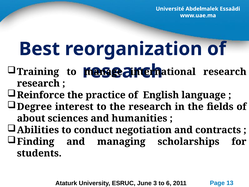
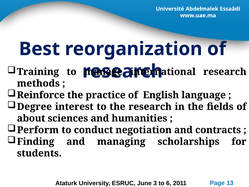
research at (38, 83): research -> methods
Abilities: Abilities -> Perform
